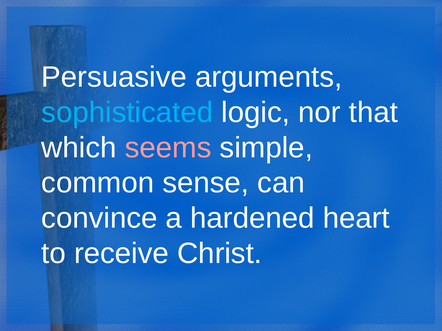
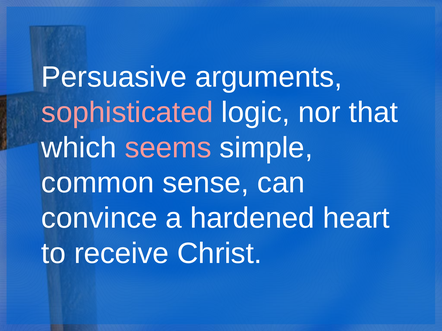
sophisticated colour: light blue -> pink
